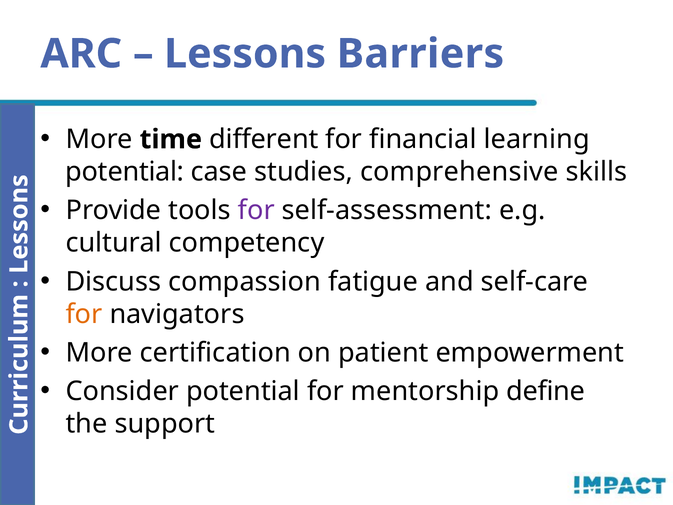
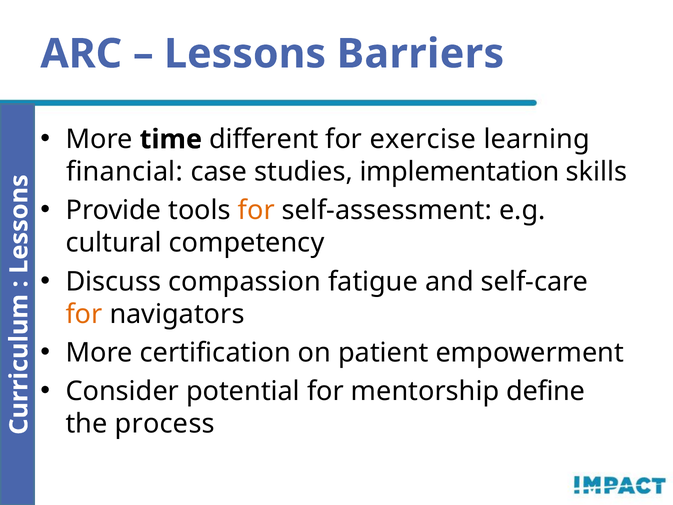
financial: financial -> exercise
potential at (125, 172): potential -> financial
comprehensive: comprehensive -> implementation
for at (256, 210) colour: purple -> orange
support: support -> process
